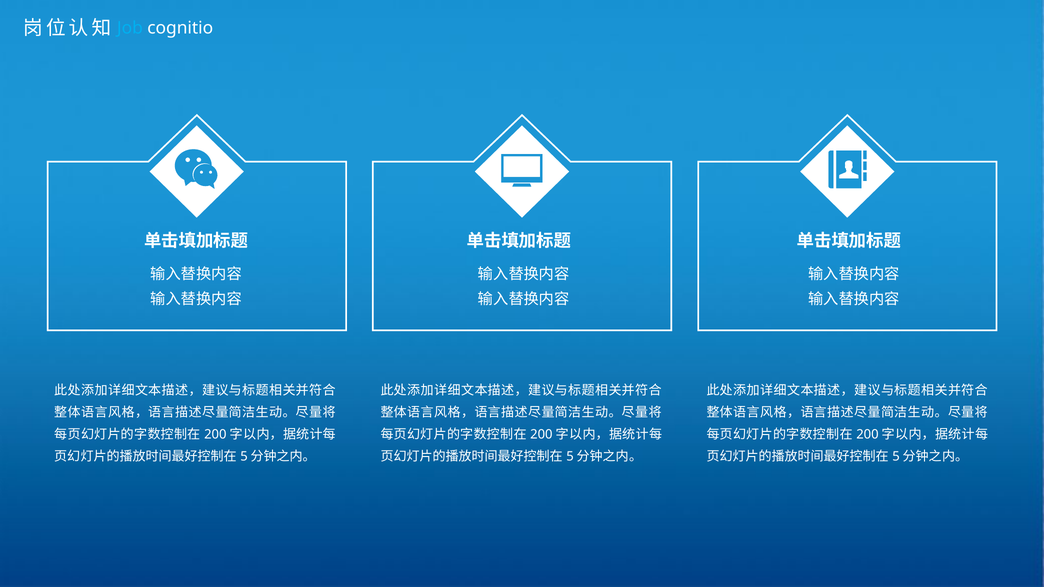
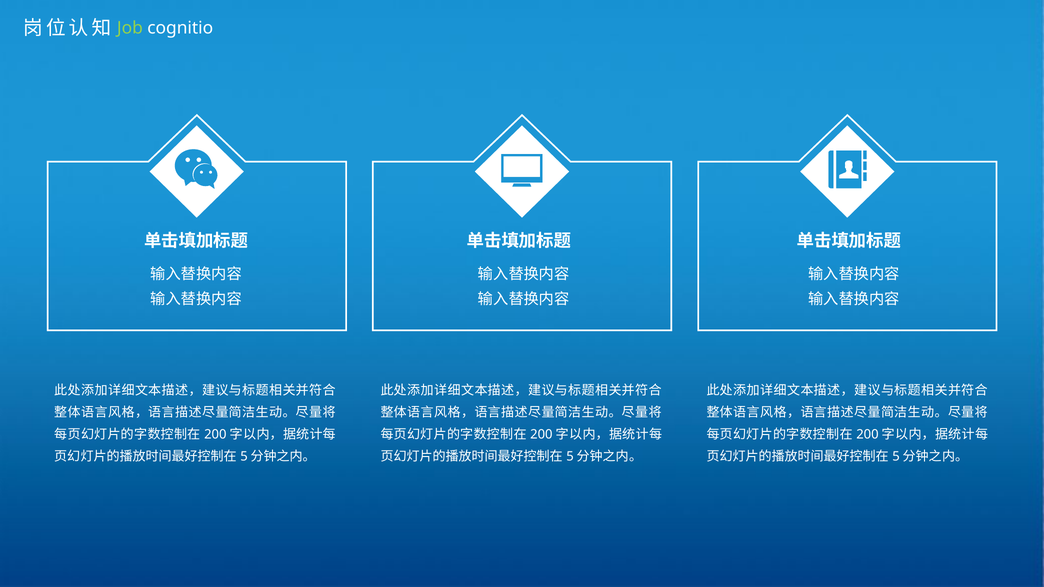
Job colour: light blue -> light green
